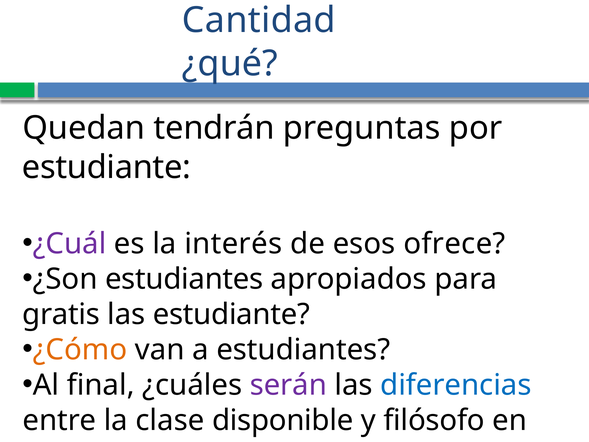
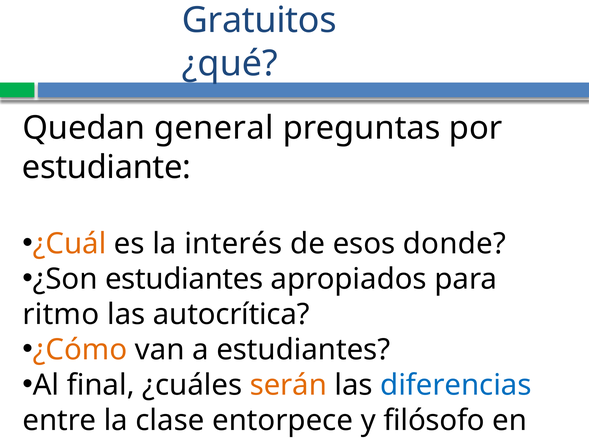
Cantidad: Cantidad -> Gratuitos
tendrán: tendrán -> general
¿Cuál colour: purple -> orange
ofrece: ofrece -> donde
gratis: gratis -> ritmo
las estudiante: estudiante -> autocrítica
serán colour: purple -> orange
disponible: disponible -> entorpece
